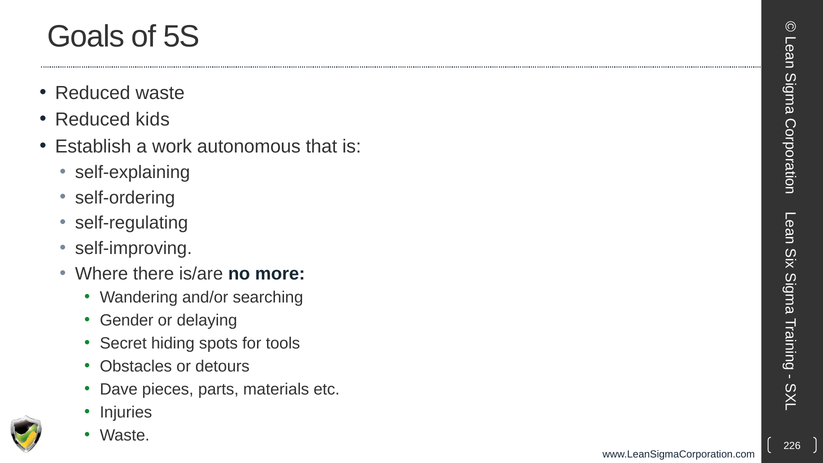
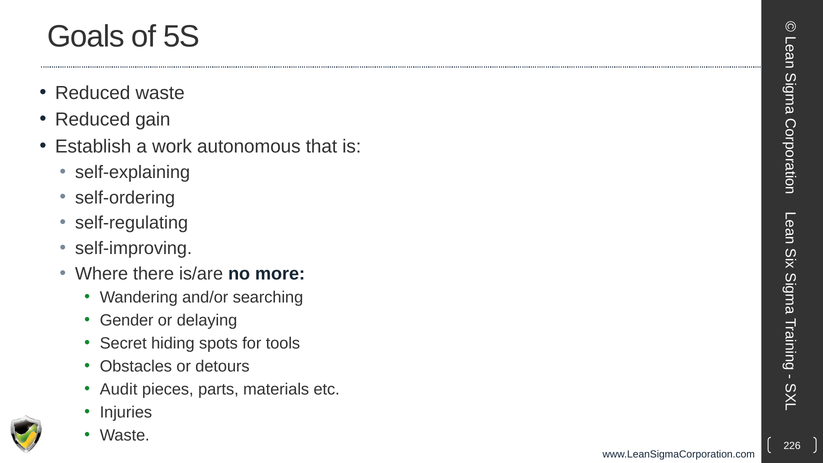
kids: kids -> gain
Dave: Dave -> Audit
